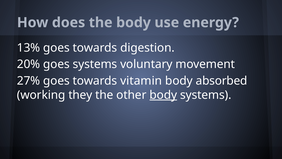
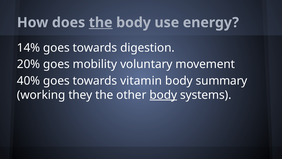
the at (101, 22) underline: none -> present
13%: 13% -> 14%
goes systems: systems -> mobility
27%: 27% -> 40%
absorbed: absorbed -> summary
